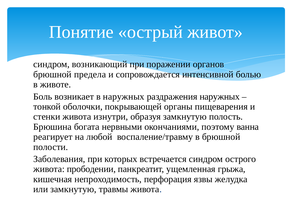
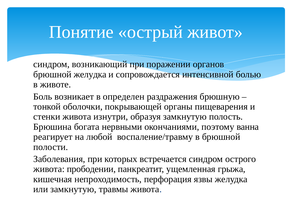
брюшной предела: предела -> желудка
в наружных: наружных -> определен
раздражения наружных: наружных -> брюшную
